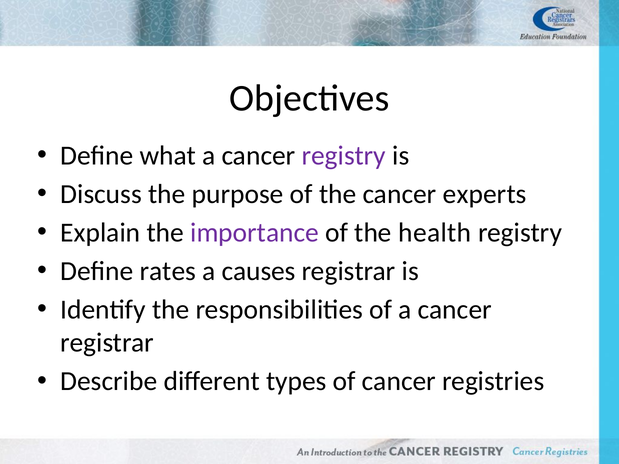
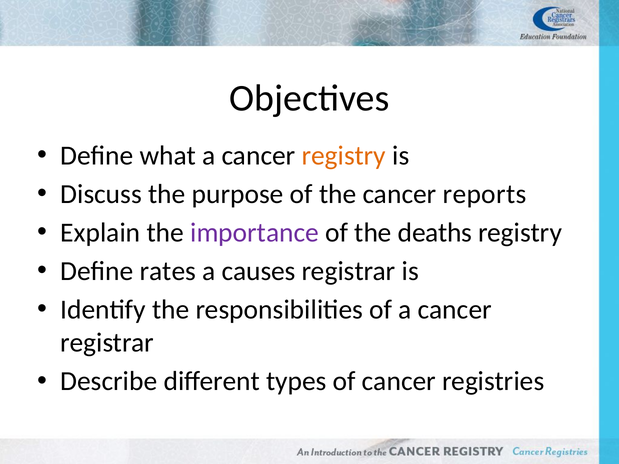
registry at (344, 156) colour: purple -> orange
experts: experts -> reports
health: health -> deaths
